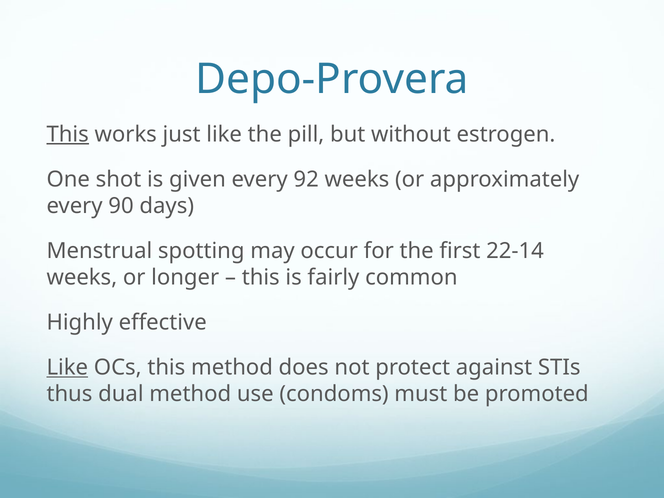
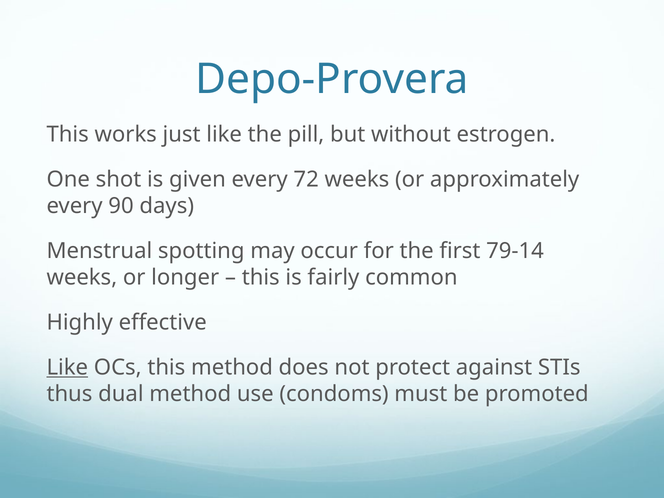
This at (68, 134) underline: present -> none
92: 92 -> 72
22-14: 22-14 -> 79-14
